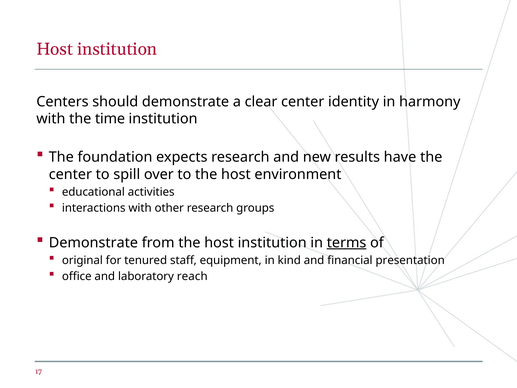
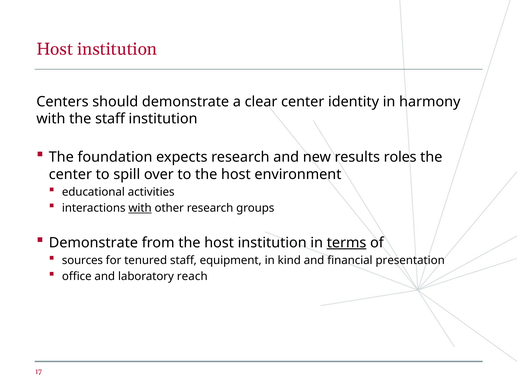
the time: time -> staff
have: have -> roles
with at (140, 208) underline: none -> present
original: original -> sources
